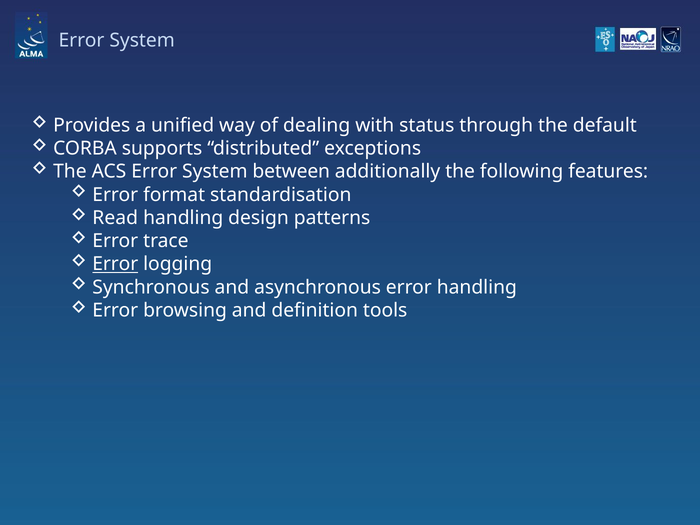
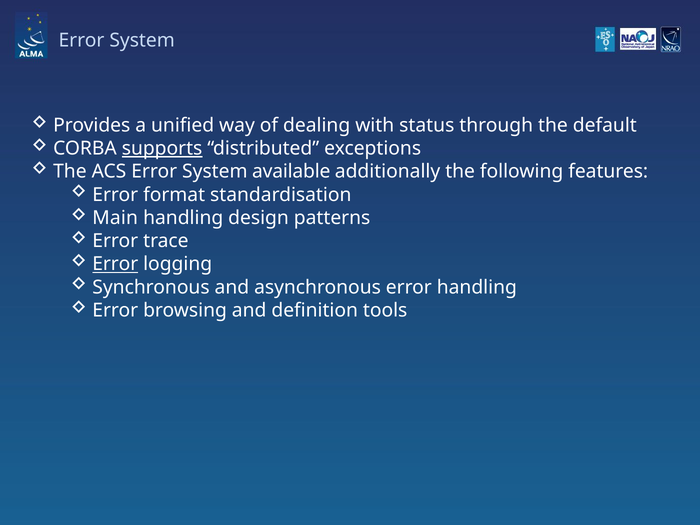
supports underline: none -> present
between: between -> available
Read: Read -> Main
